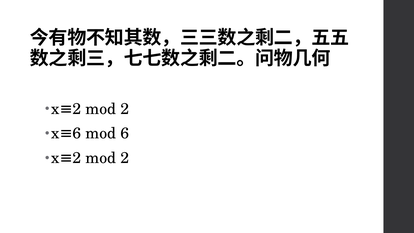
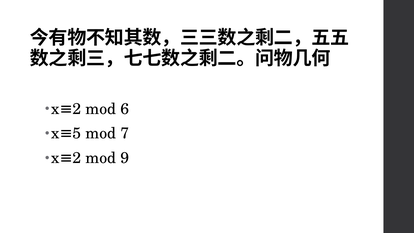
2 at (125, 109): 2 -> 6
6 at (77, 133): 6 -> 5
mod 6: 6 -> 7
2 at (125, 158): 2 -> 9
